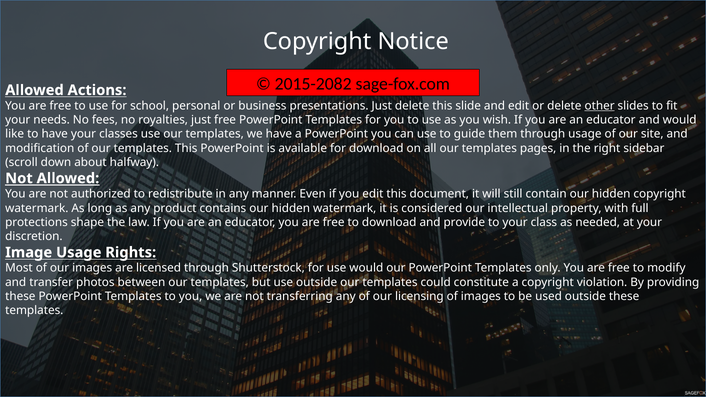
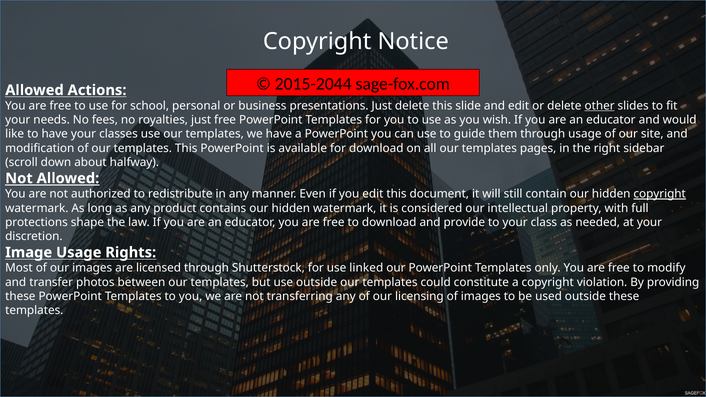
2015-2082: 2015-2082 -> 2015-2044
copyright at (660, 194) underline: none -> present
use would: would -> linked
